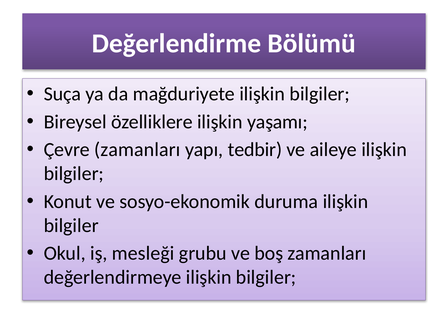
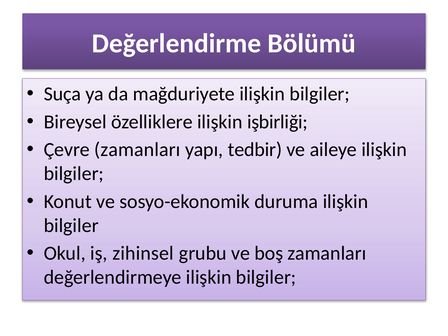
yaşamı: yaşamı -> işbirliği
mesleği: mesleği -> zihinsel
